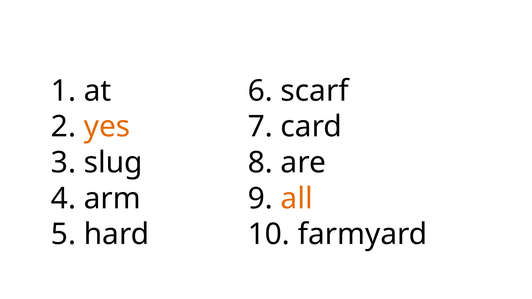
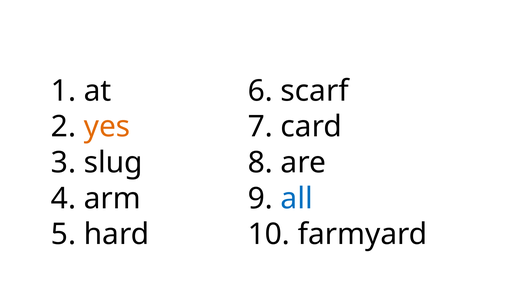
all colour: orange -> blue
